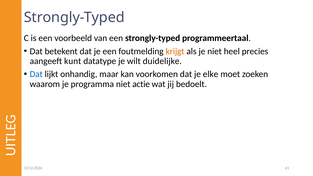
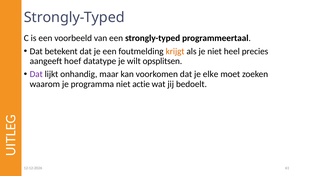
kunt: kunt -> hoef
duidelijke: duidelijke -> opsplitsen
Dat at (36, 74) colour: blue -> purple
